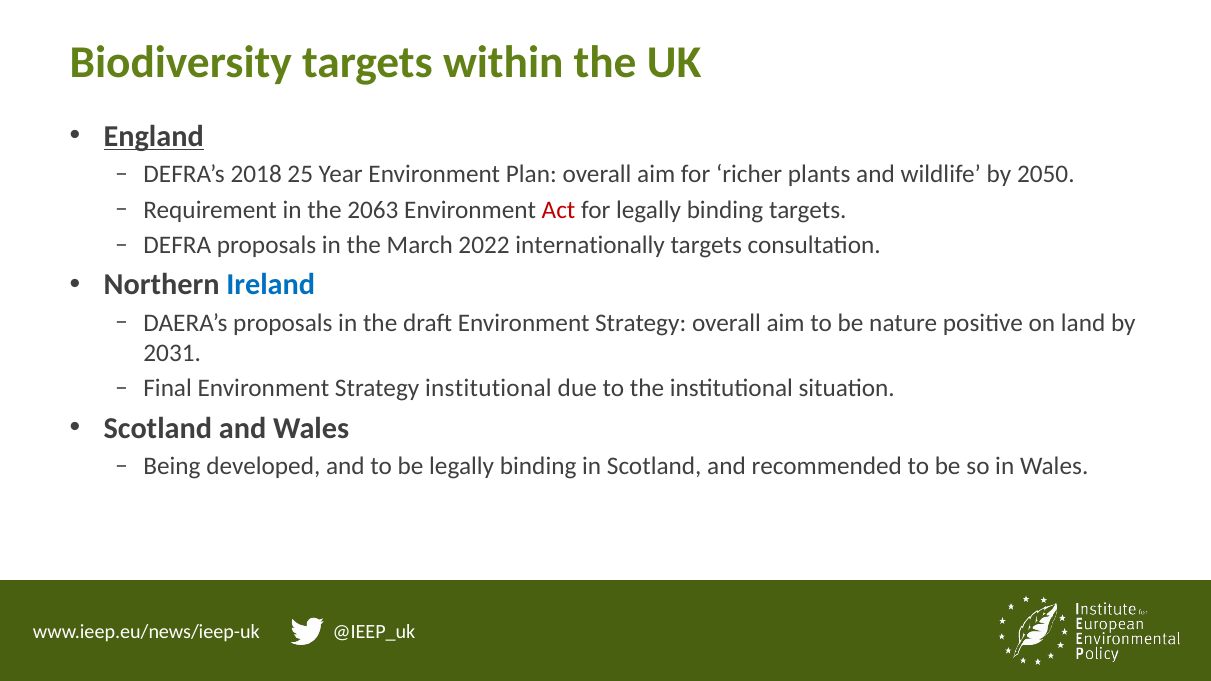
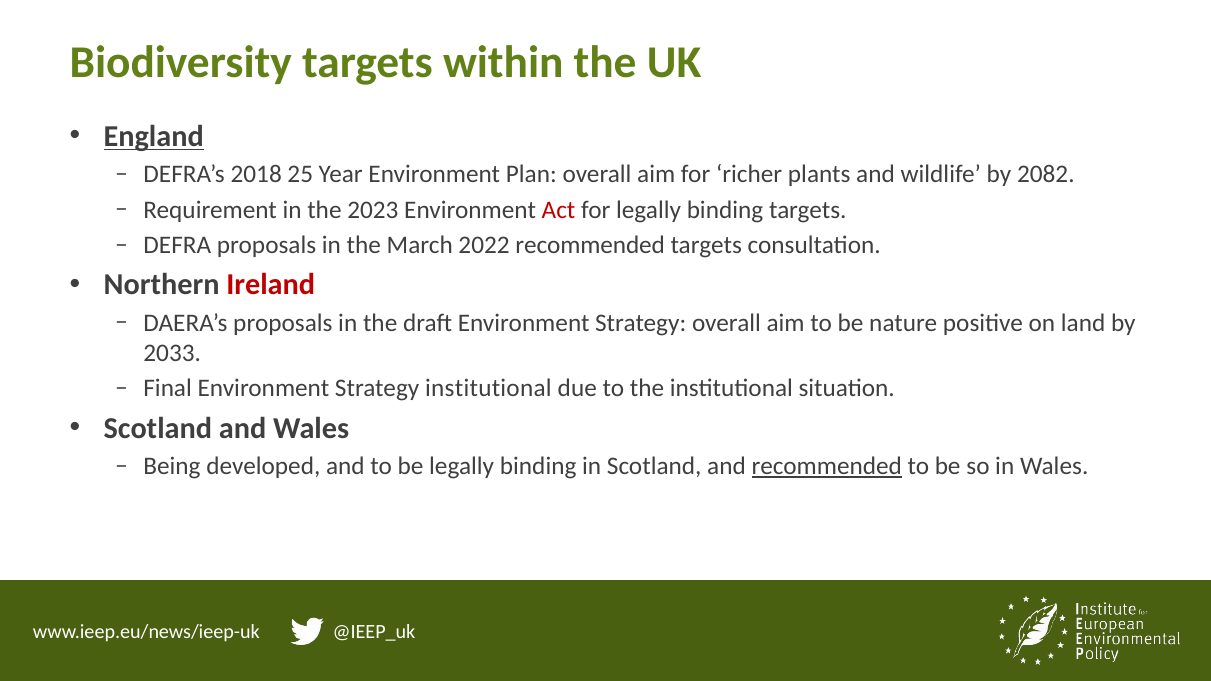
2050: 2050 -> 2082
2063: 2063 -> 2023
2022 internationally: internationally -> recommended
Ireland colour: blue -> red
2031: 2031 -> 2033
recommended at (827, 466) underline: none -> present
